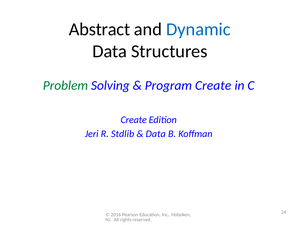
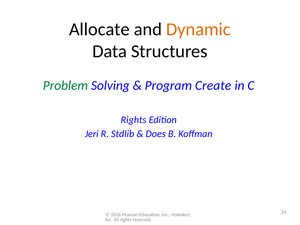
Abstract: Abstract -> Allocate
Dynamic colour: blue -> orange
Create at (134, 120): Create -> Rights
Data at (156, 134): Data -> Does
